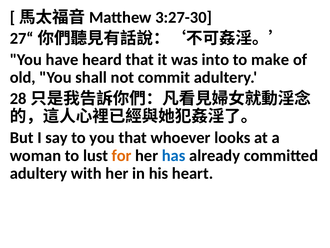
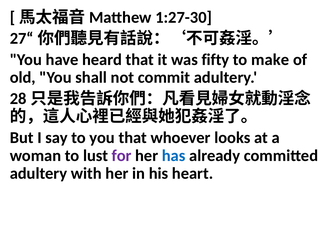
3:27-30: 3:27-30 -> 1:27-30
into: into -> fifty
for colour: orange -> purple
